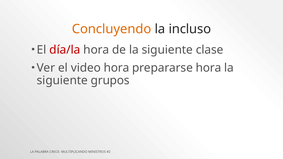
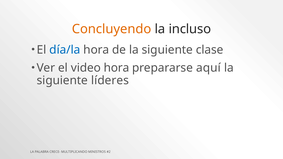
día/la colour: red -> blue
prepararse hora: hora -> aquí
grupos: grupos -> líderes
